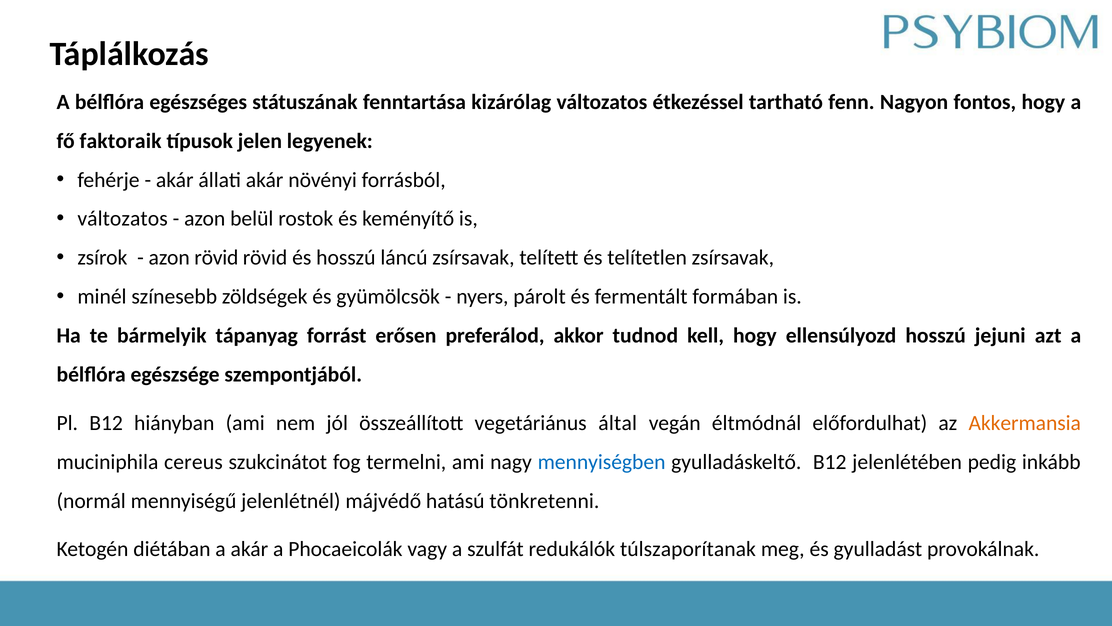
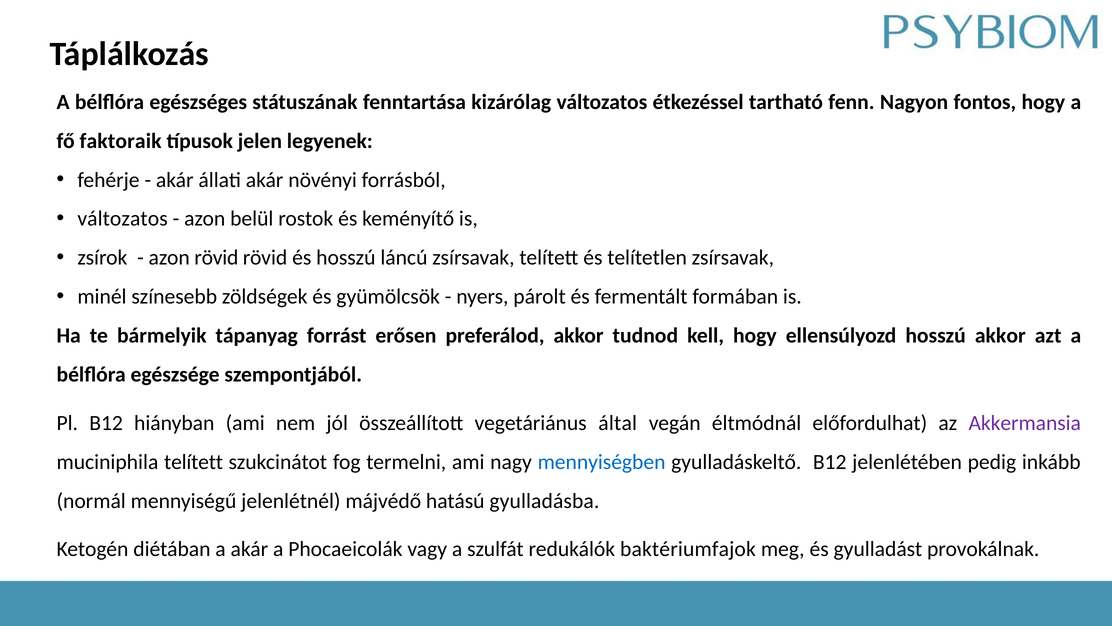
hosszú jejuni: jejuni -> akkor
Akkermansia colour: orange -> purple
muciniphila cereus: cereus -> telített
tönkretenni: tönkretenni -> gyulladásba
túlszaporítanak: túlszaporítanak -> baktériumfajok
